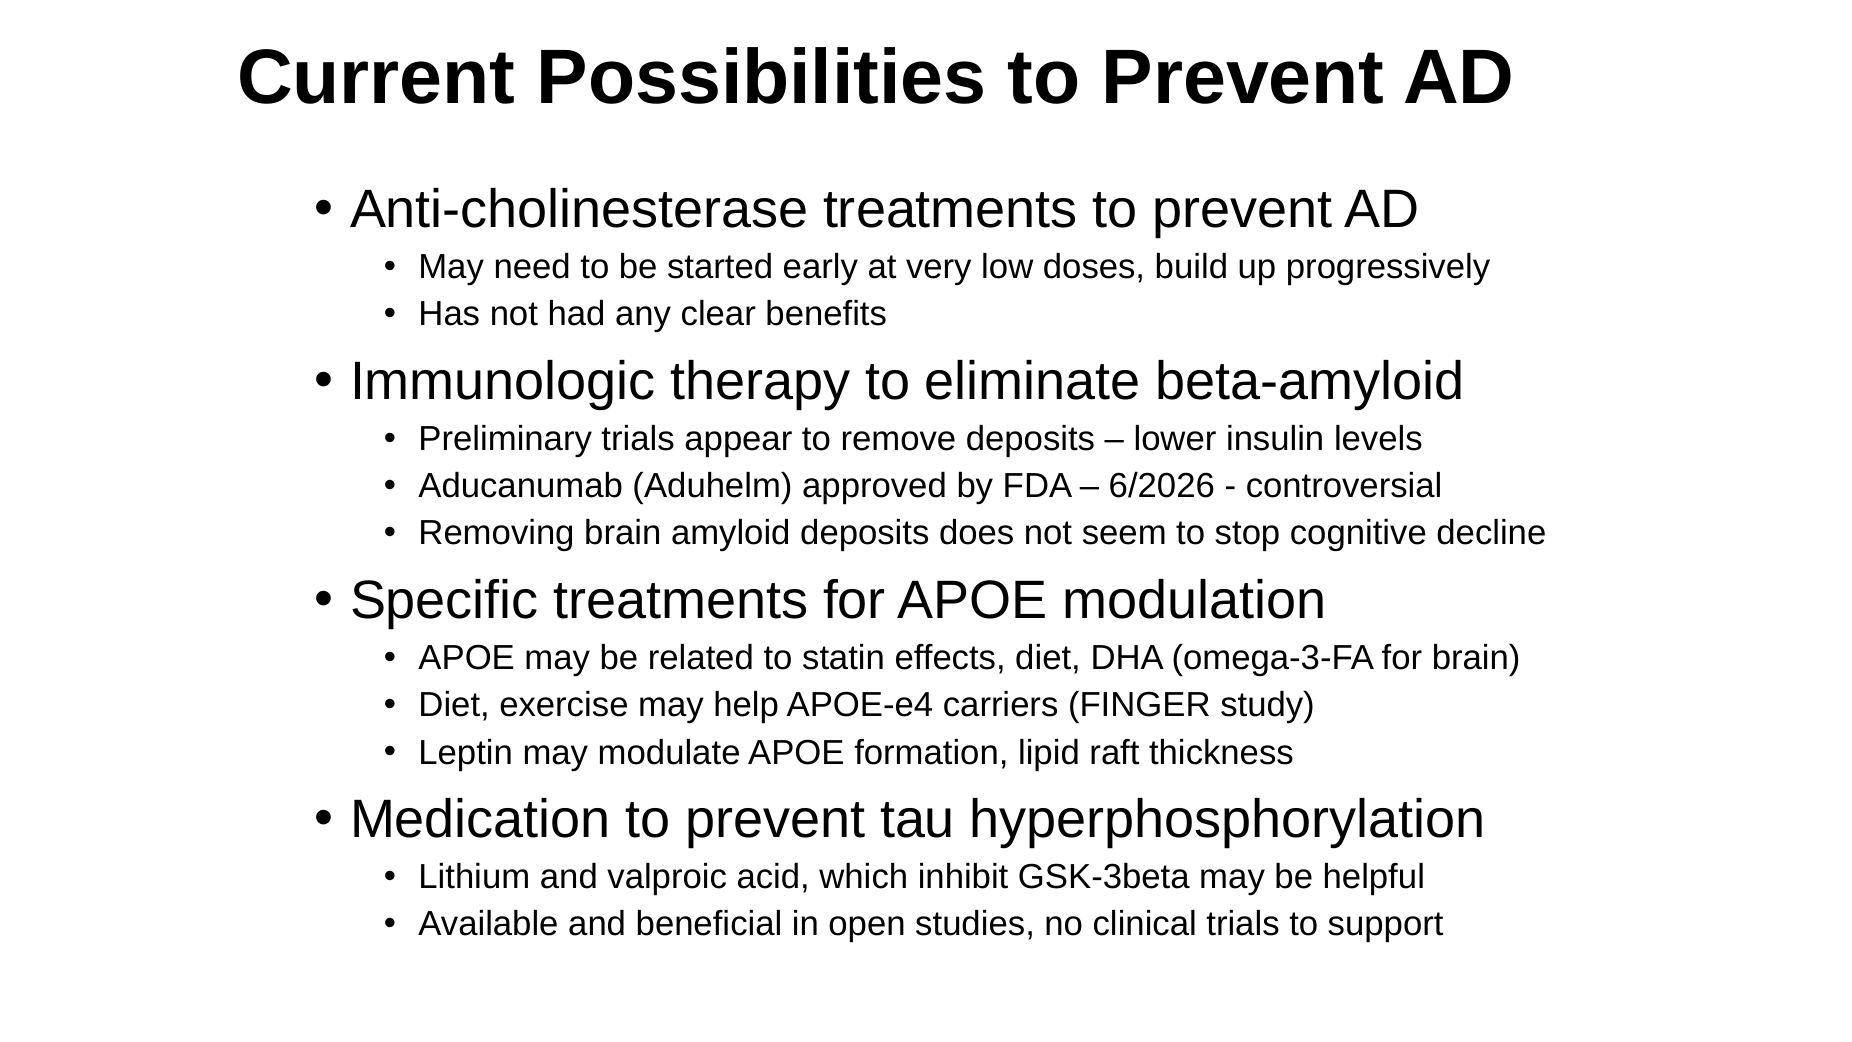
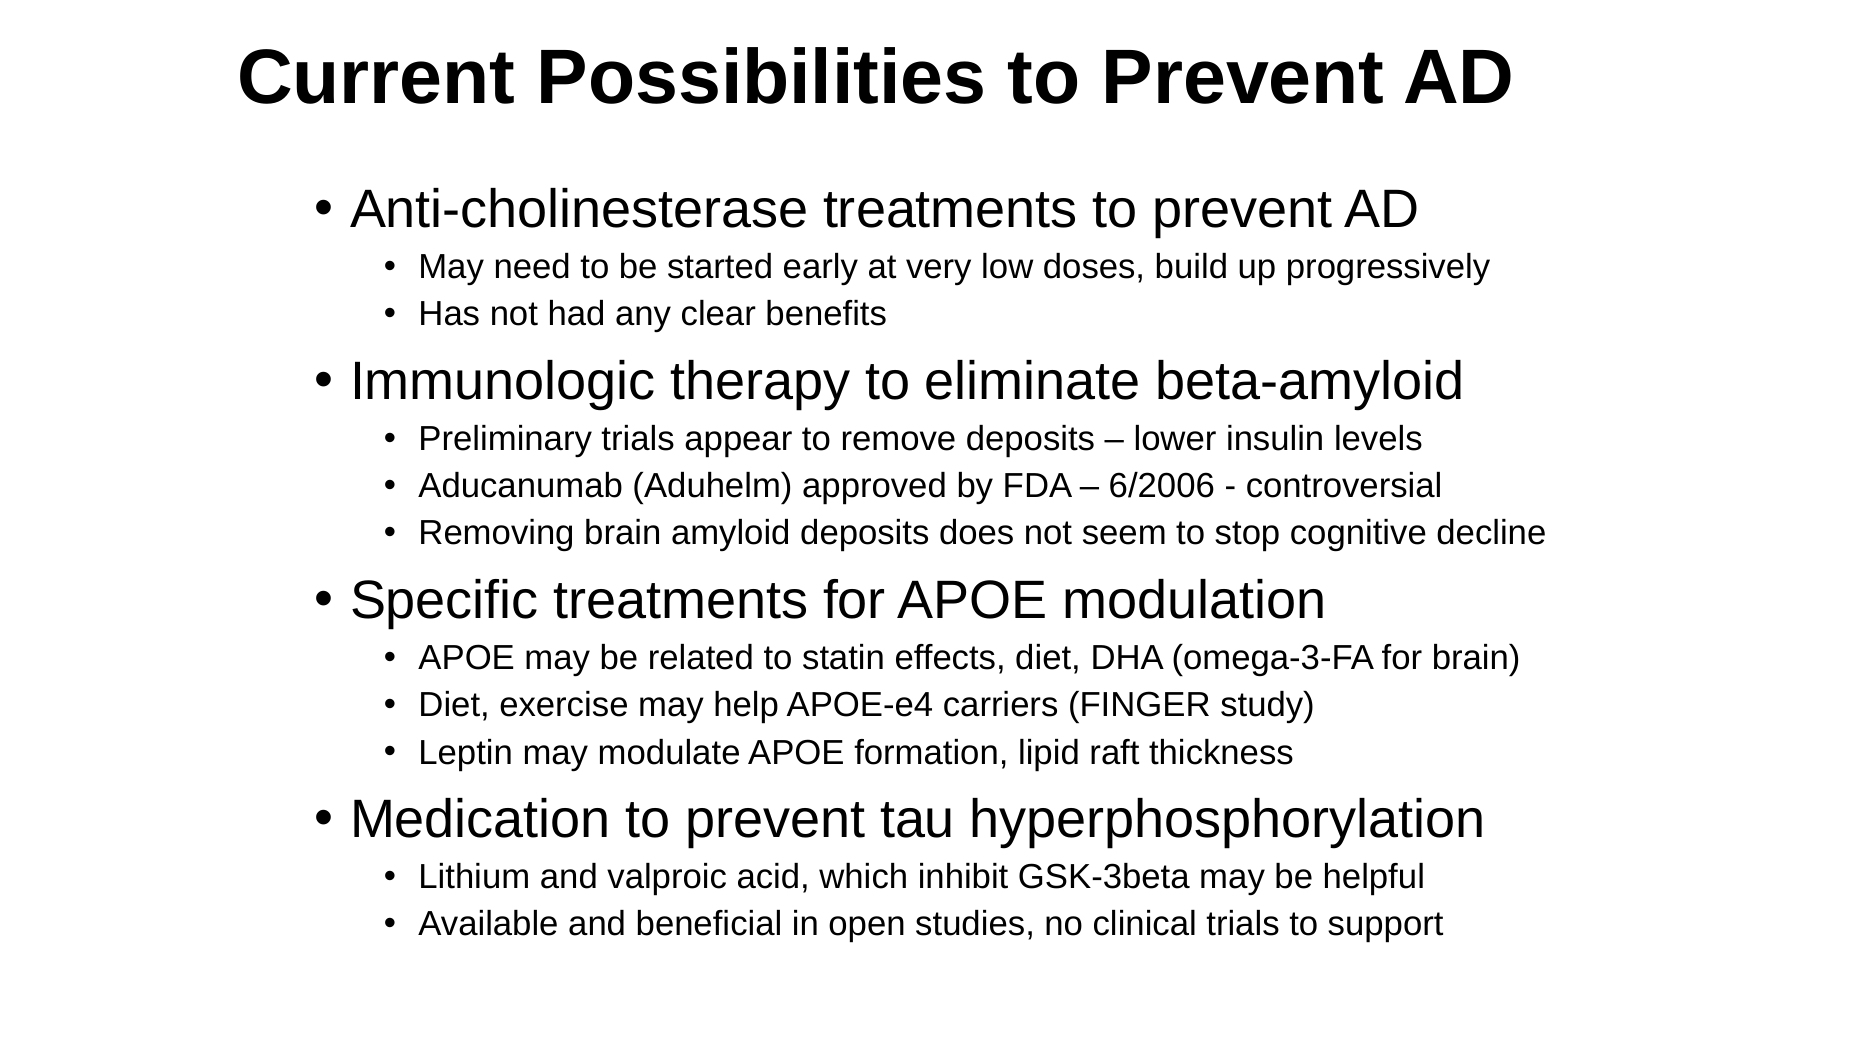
6/2026: 6/2026 -> 6/2006
